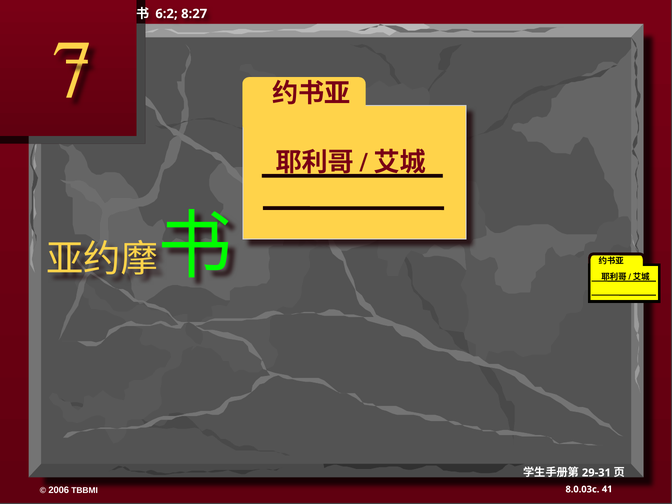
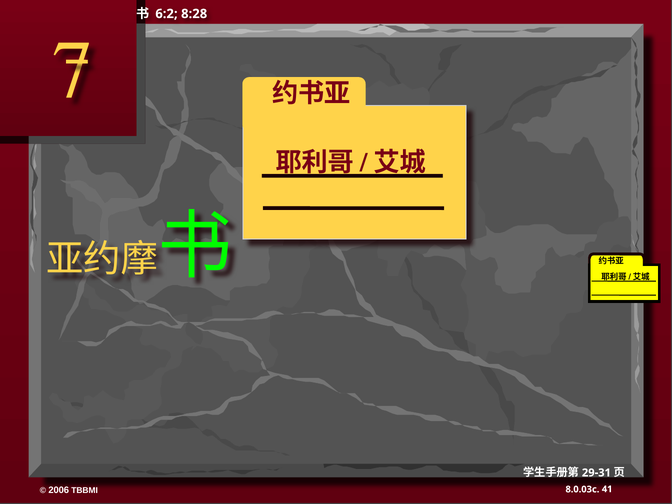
8:27: 8:27 -> 8:28
